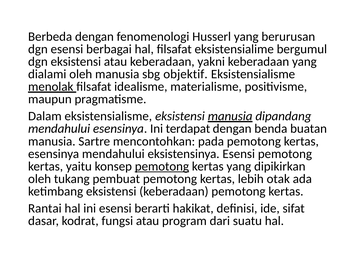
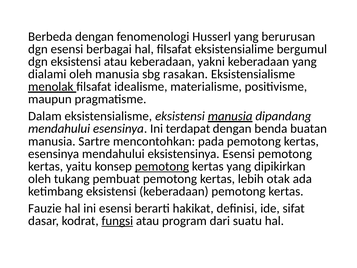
objektif: objektif -> rasakan
Rantai: Rantai -> Fauzie
fungsi underline: none -> present
